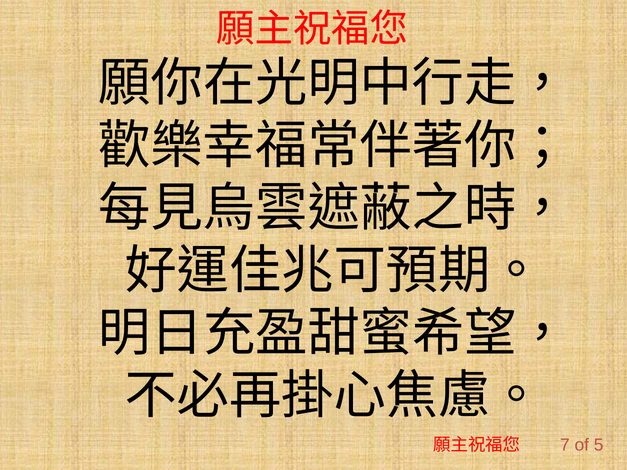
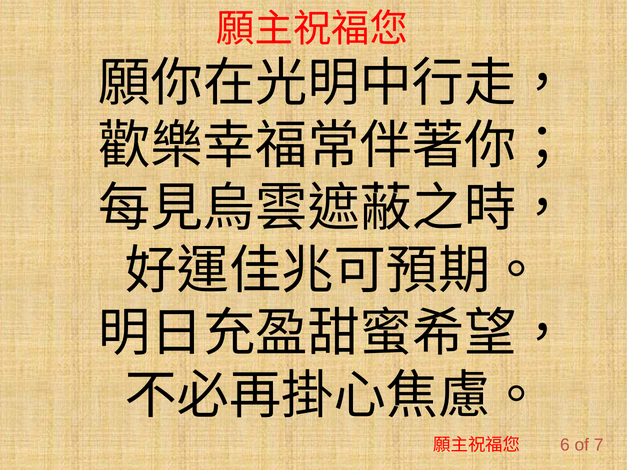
7: 7 -> 6
5: 5 -> 7
